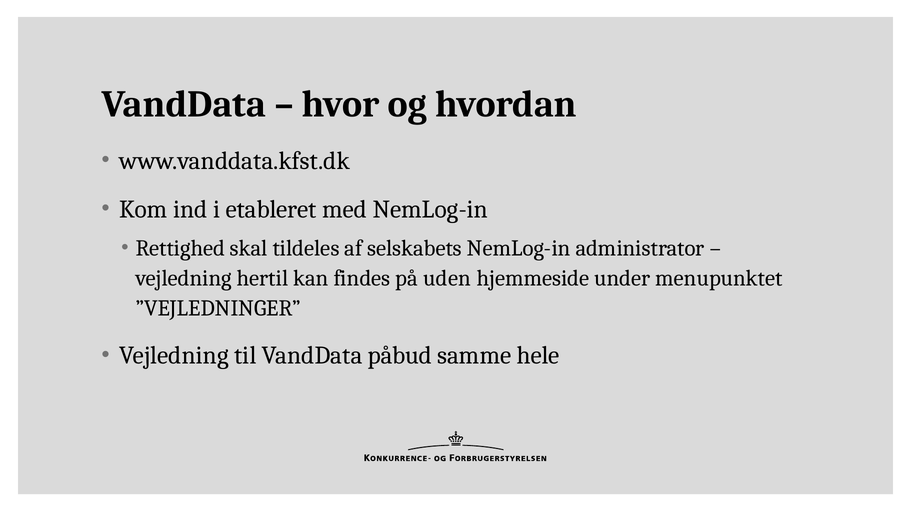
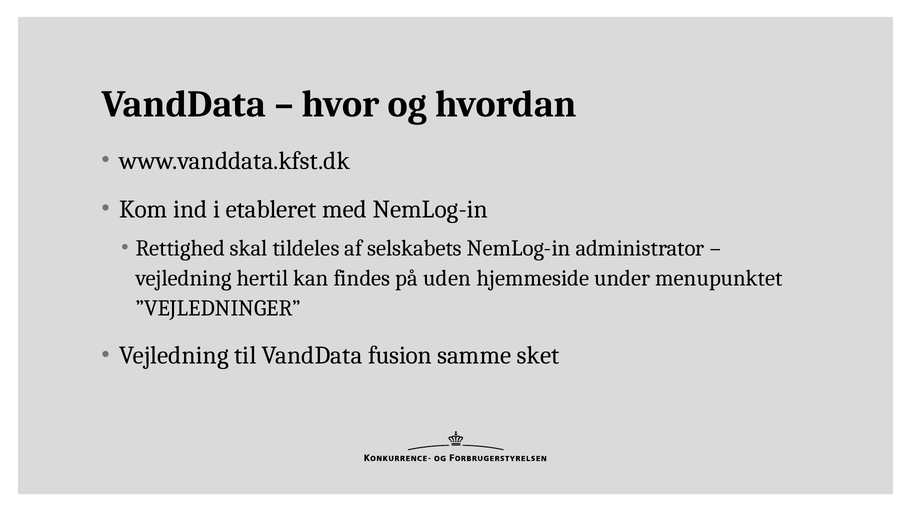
påbud: påbud -> fusion
hele: hele -> sket
